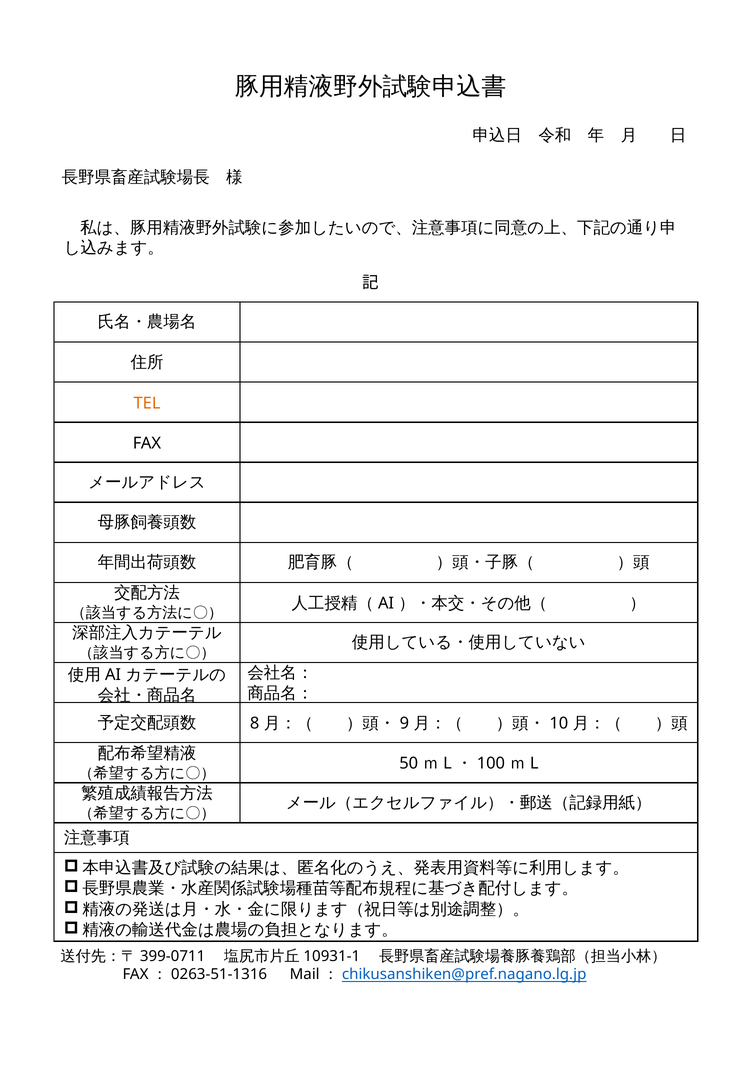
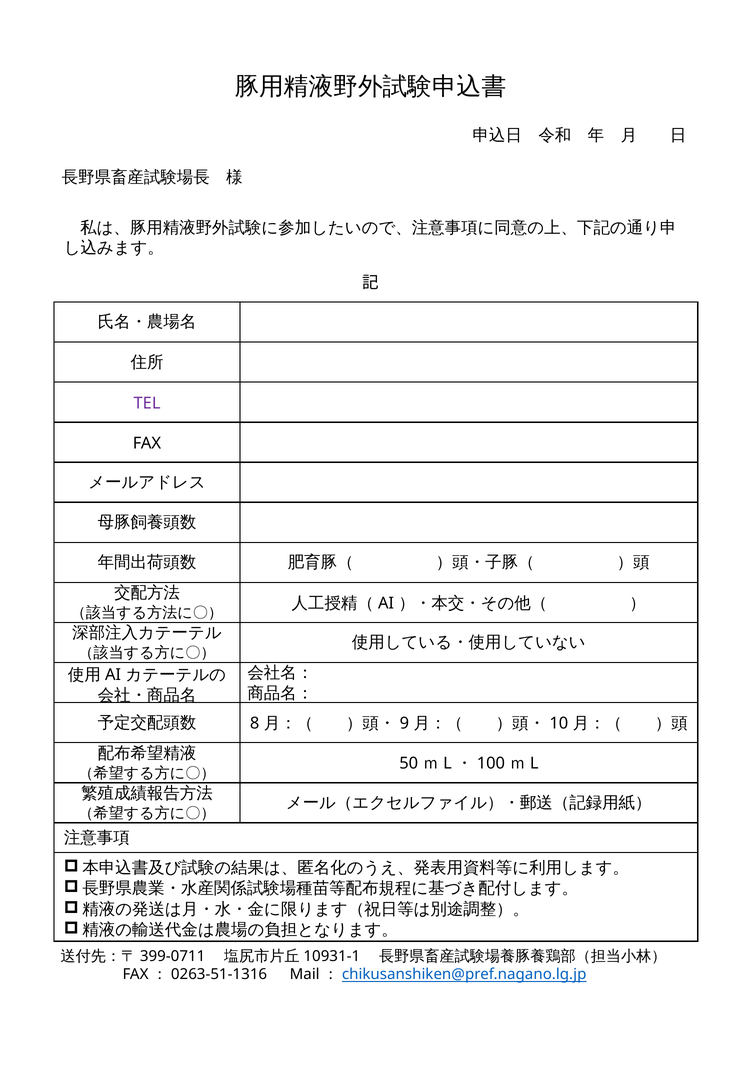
TEL colour: orange -> purple
